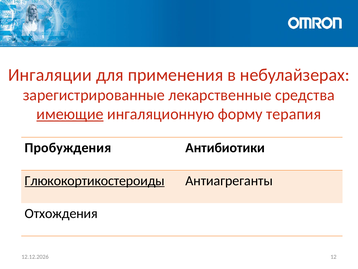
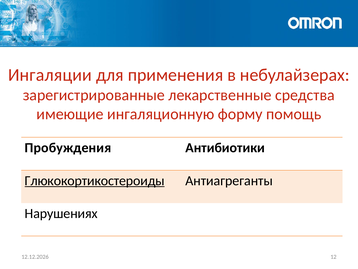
имеющие underline: present -> none
терапия: терапия -> помощь
Отхождения: Отхождения -> Нарушениях
